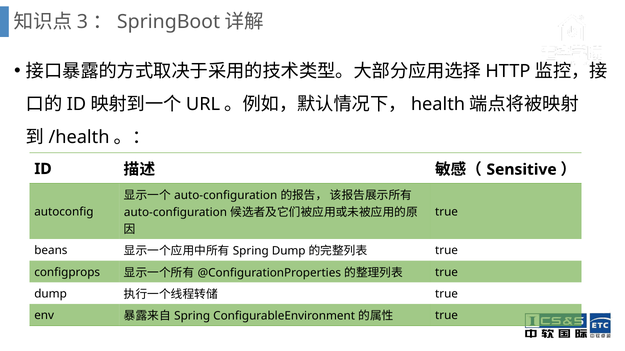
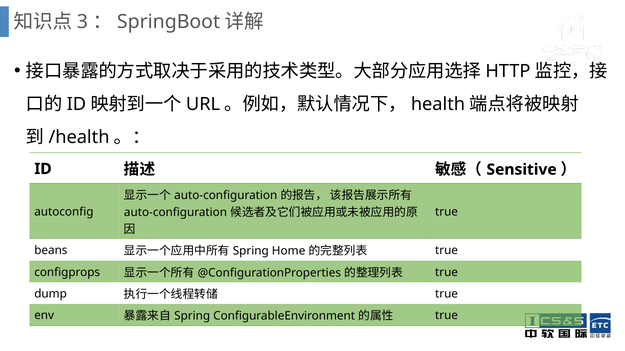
Dump at (289, 251): Dump -> Home
